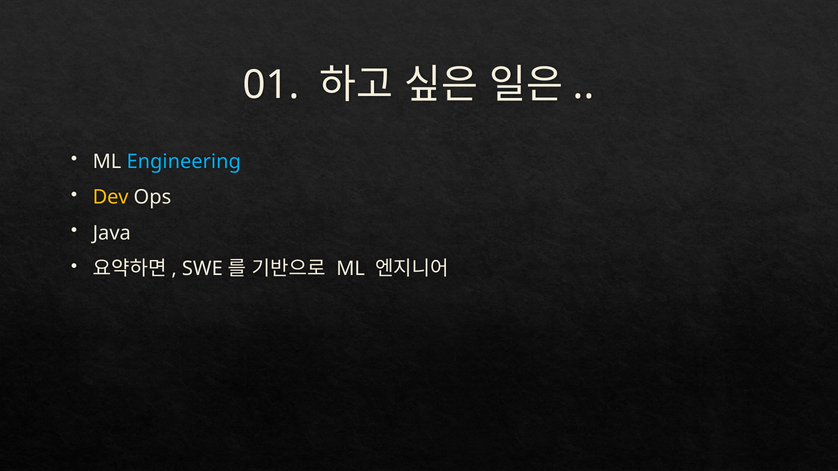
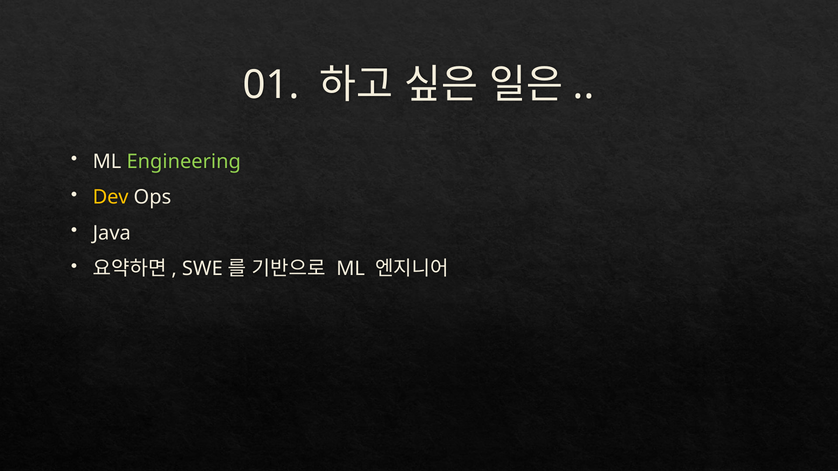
Engineering colour: light blue -> light green
